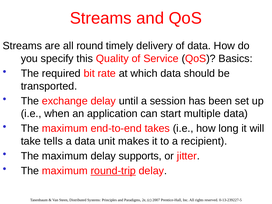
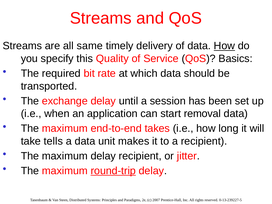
round: round -> same
How at (224, 46) underline: none -> present
multiple: multiple -> removal
delay supports: supports -> recipient
